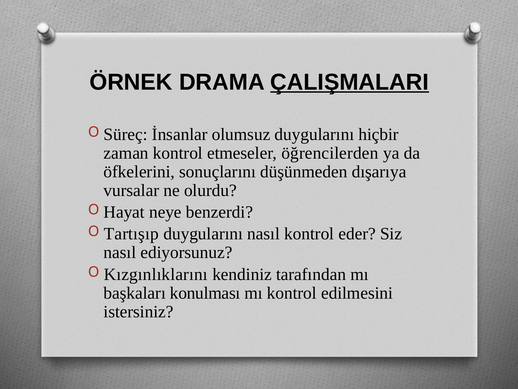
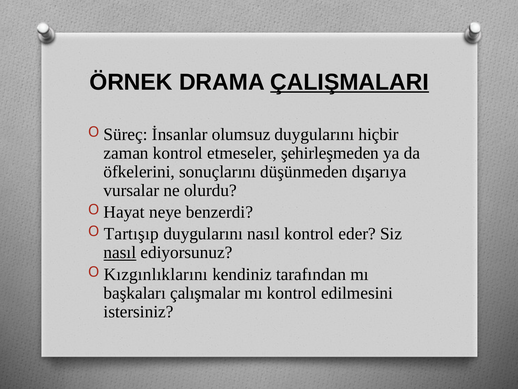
öğrencilerden: öğrencilerden -> şehirleşmeden
nasıl at (120, 252) underline: none -> present
konulması: konulması -> çalışmalar
